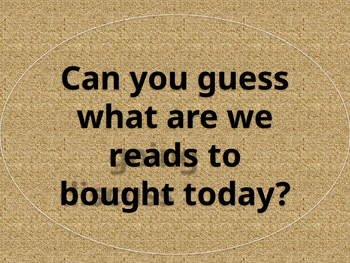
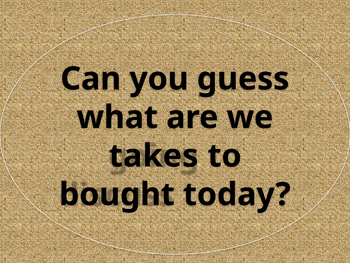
reads: reads -> takes
